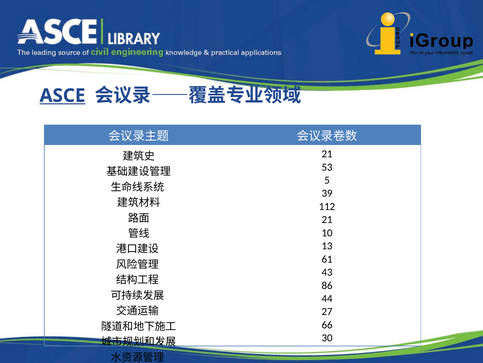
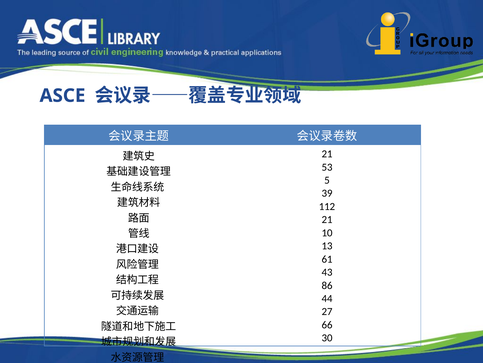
ASCE underline: present -> none
